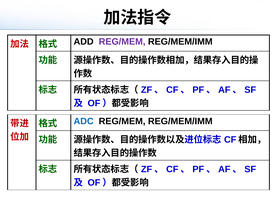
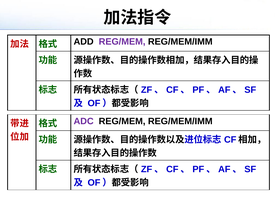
ADC colour: blue -> purple
